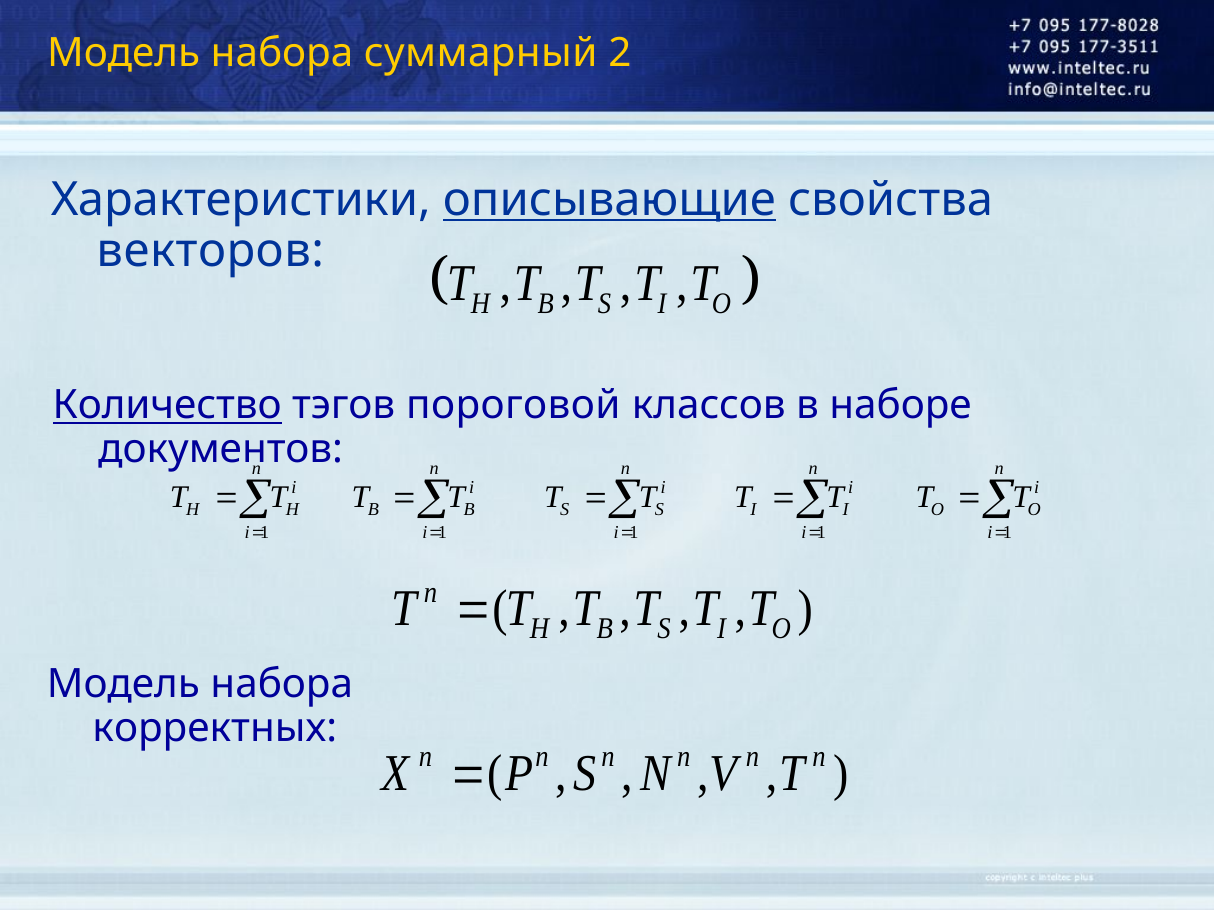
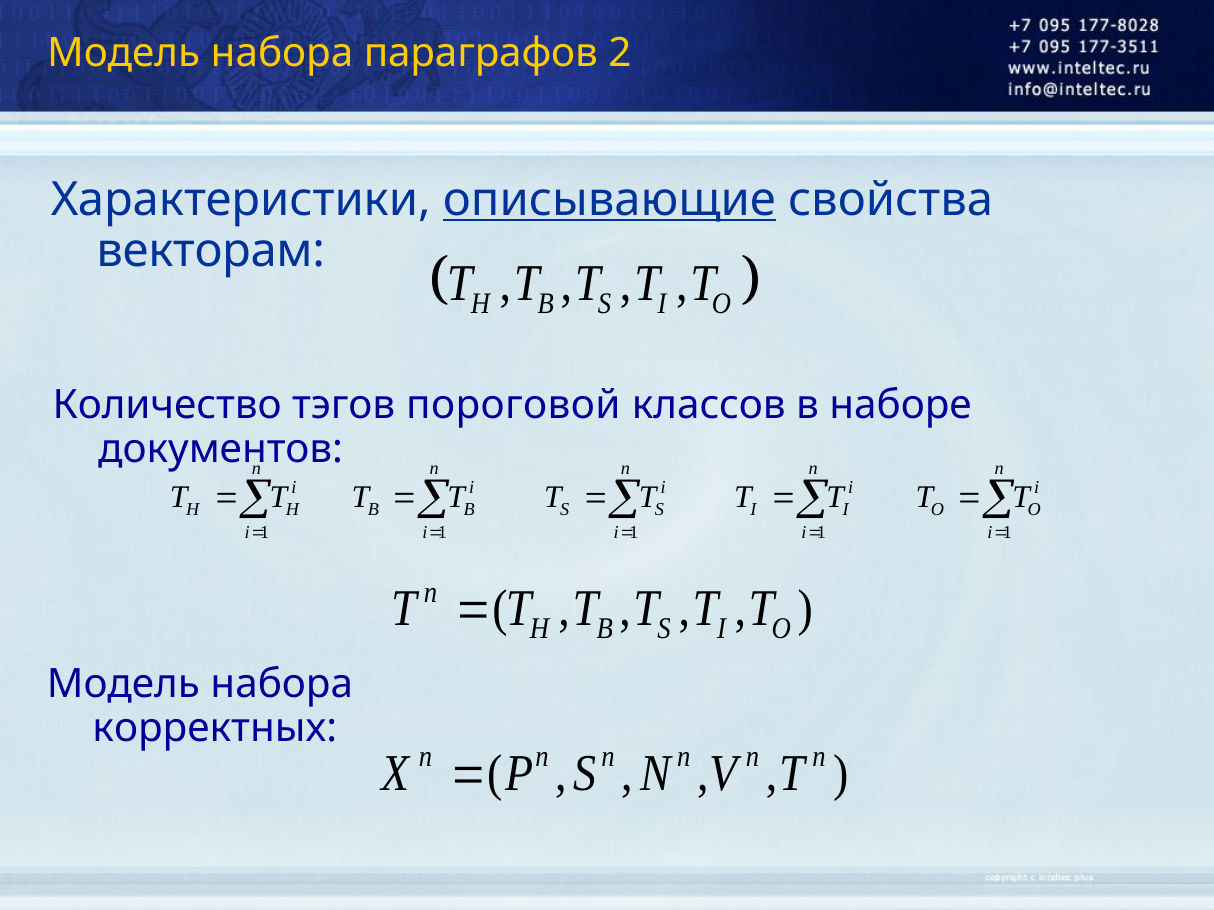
суммарный: суммарный -> параграфов
векторов: векторов -> векторам
Количество underline: present -> none
